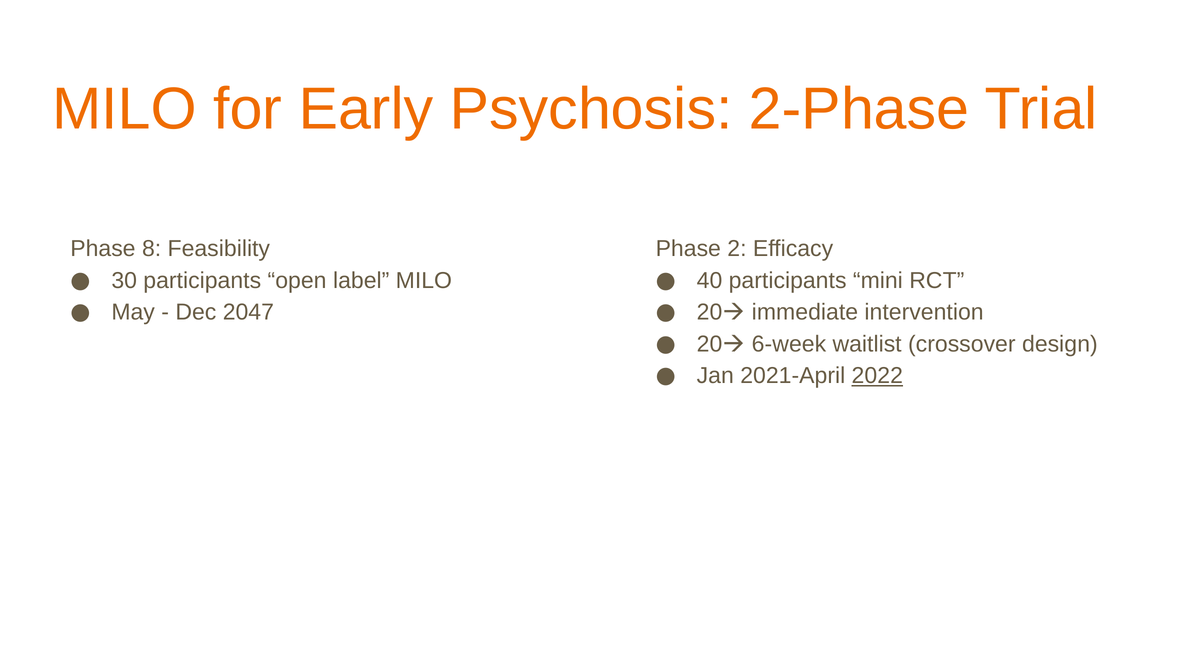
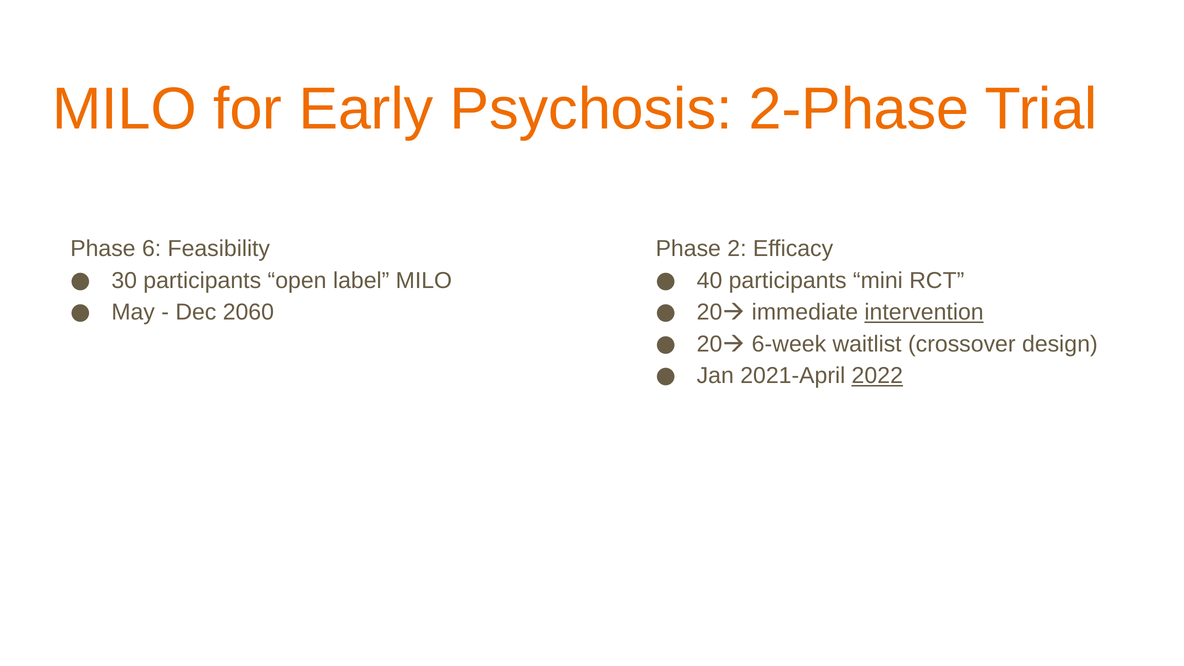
8: 8 -> 6
2047: 2047 -> 2060
intervention underline: none -> present
